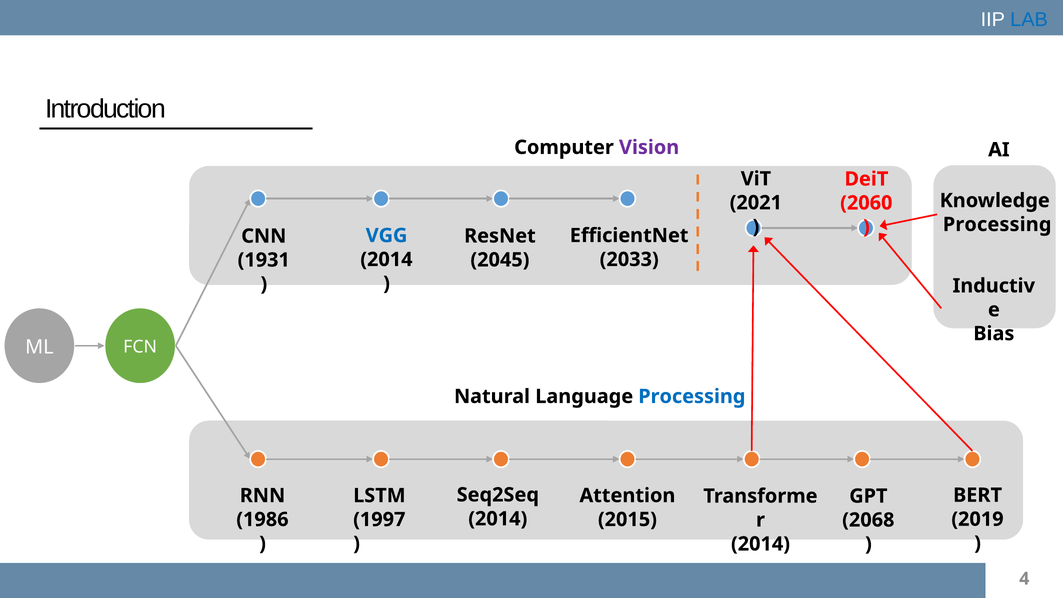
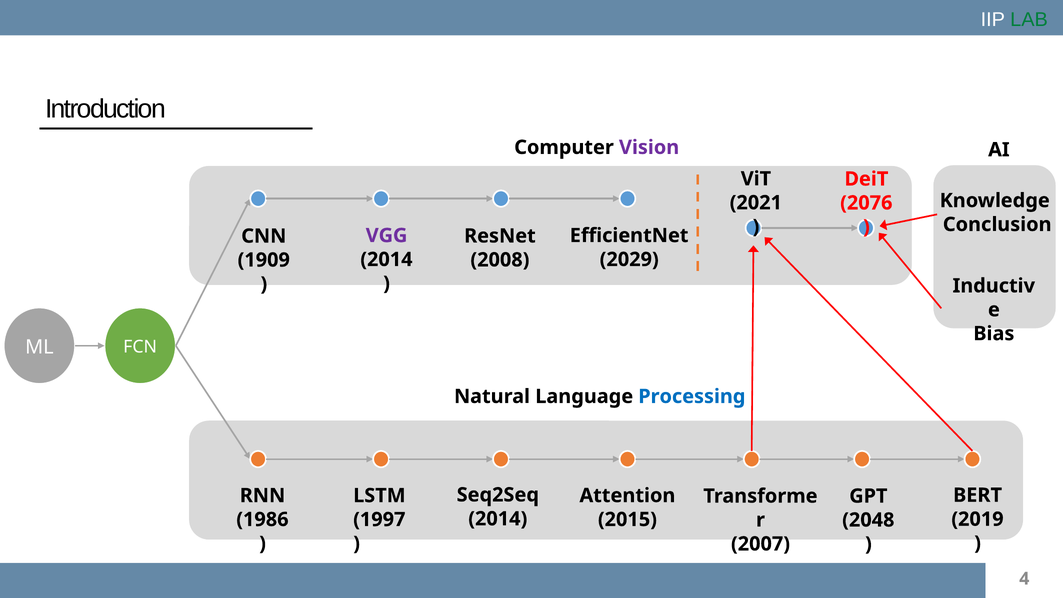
LAB colour: blue -> green
2060: 2060 -> 2076
Processing at (997, 224): Processing -> Conclusion
VGG colour: blue -> purple
2033: 2033 -> 2029
2045: 2045 -> 2008
1931: 1931 -> 1909
2068: 2068 -> 2048
2014 at (760, 544): 2014 -> 2007
